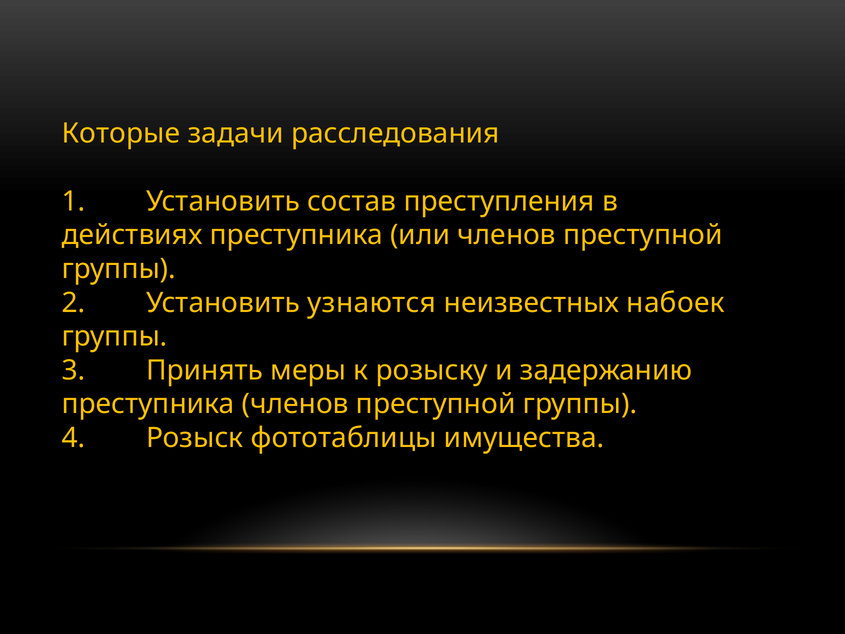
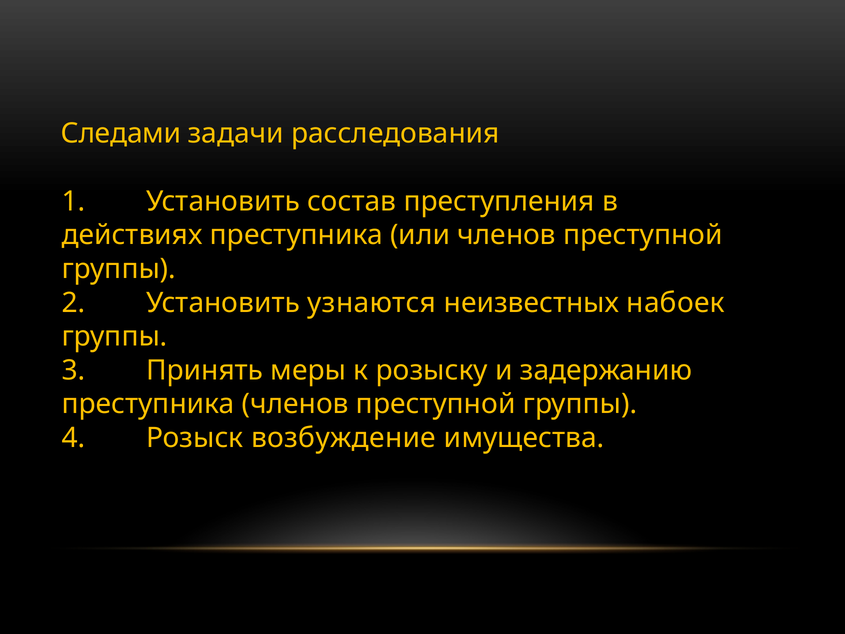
Которые: Которые -> Следами
фототаблицы: фототаблицы -> возбуждение
